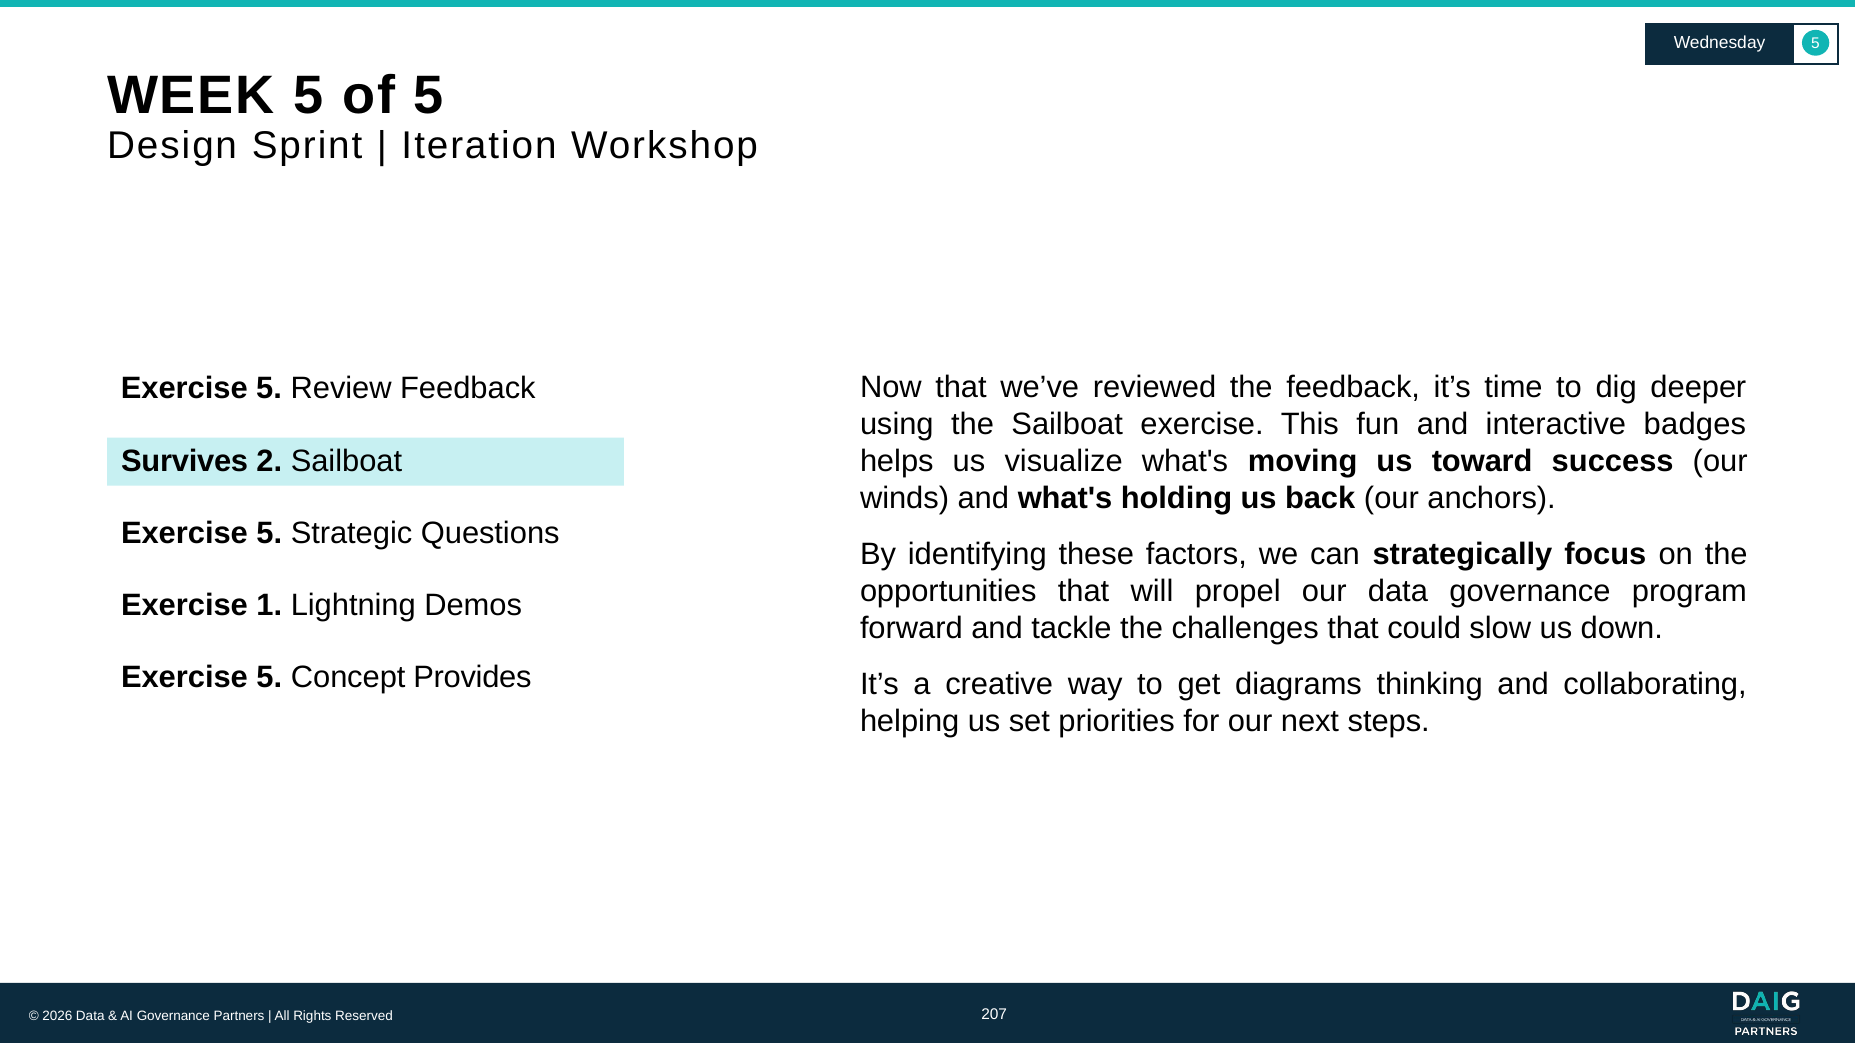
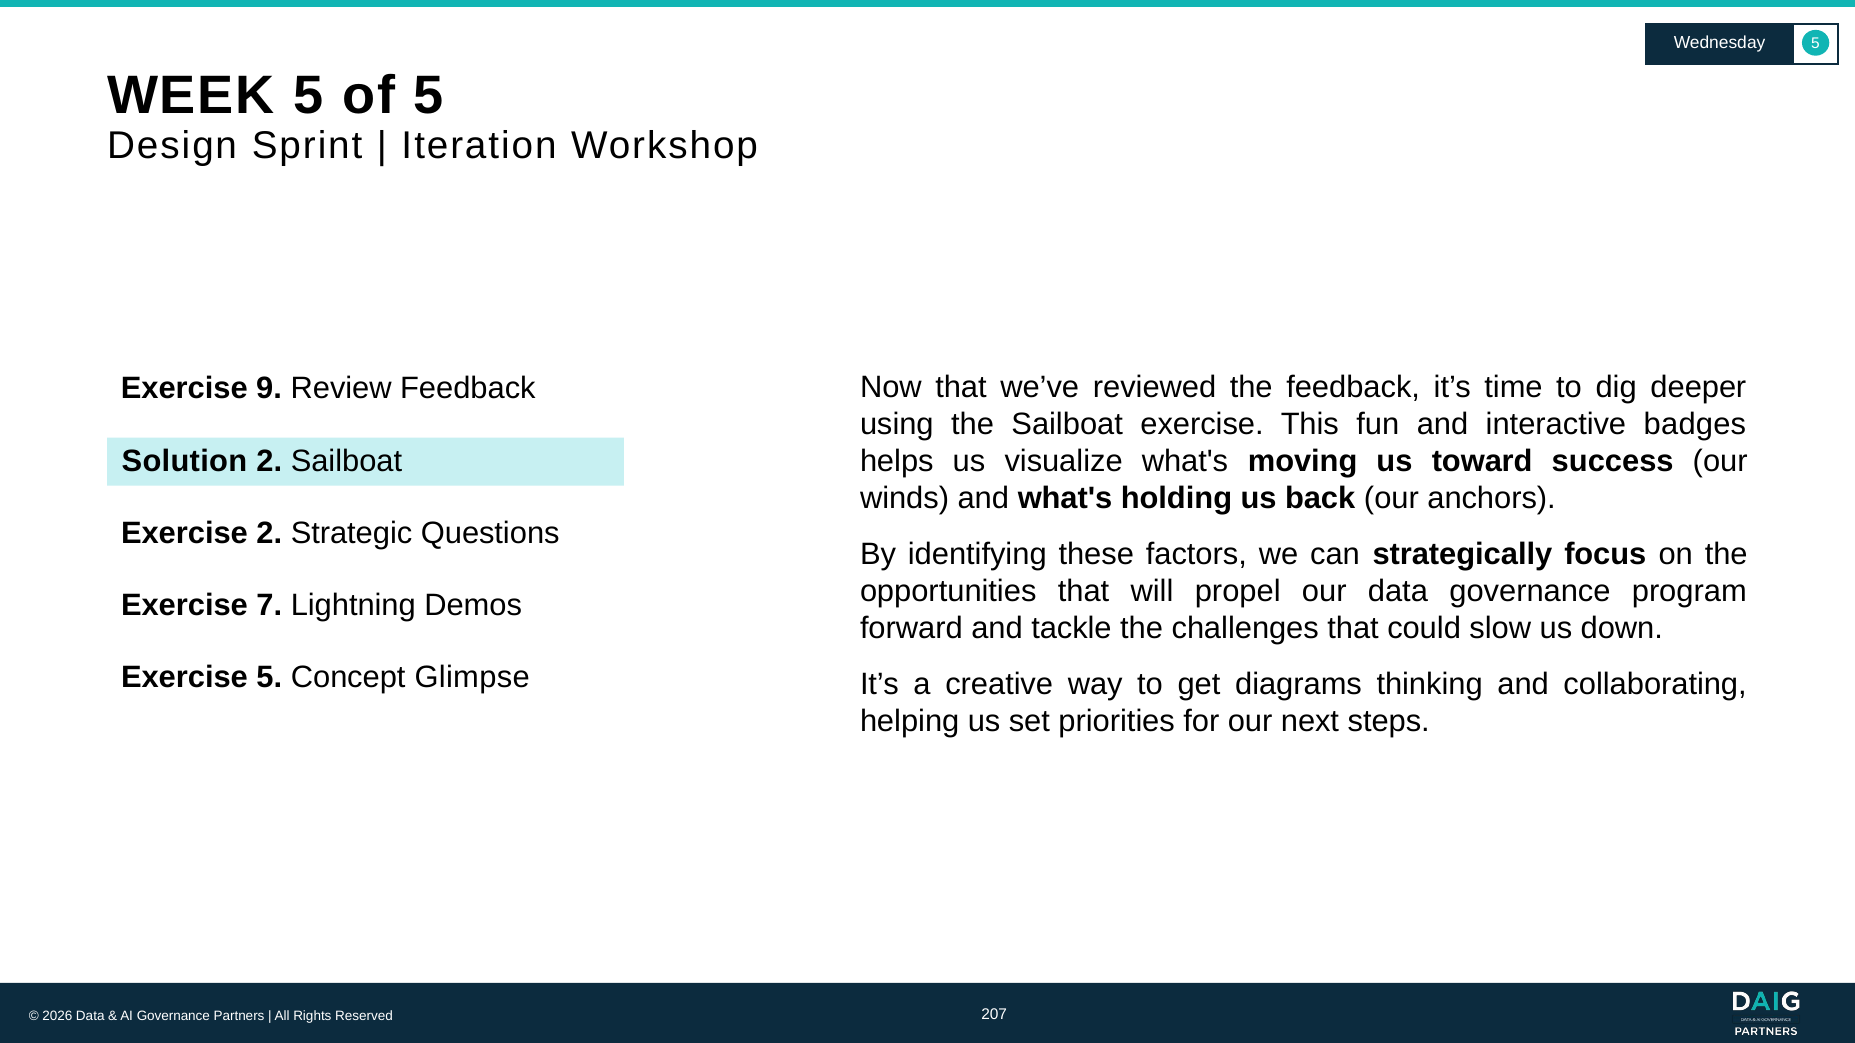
5 at (269, 389): 5 -> 9
Survives: Survives -> Solution
5 at (269, 534): 5 -> 2
1: 1 -> 7
Provides: Provides -> Glimpse
